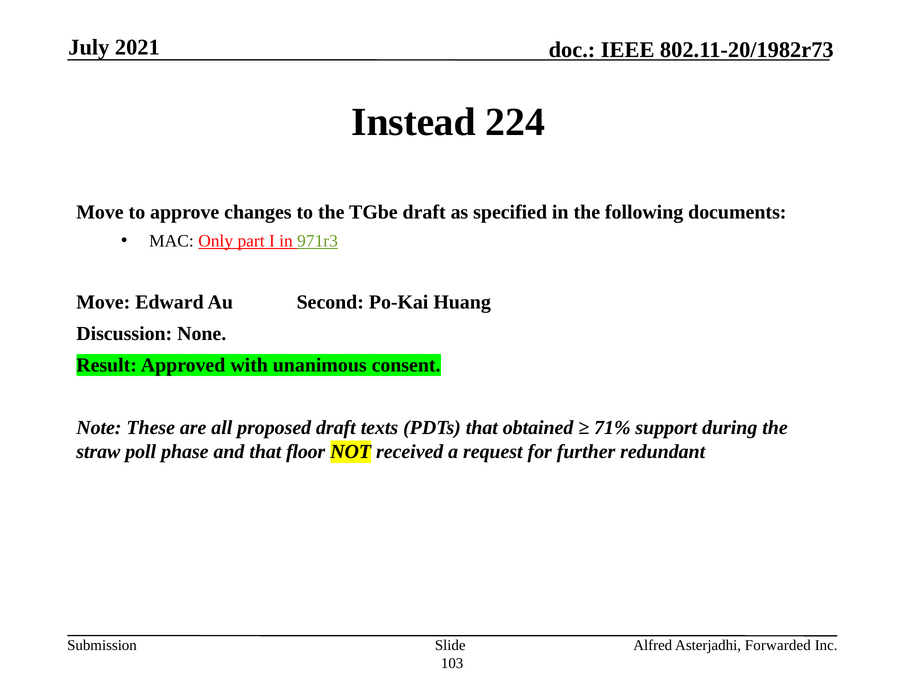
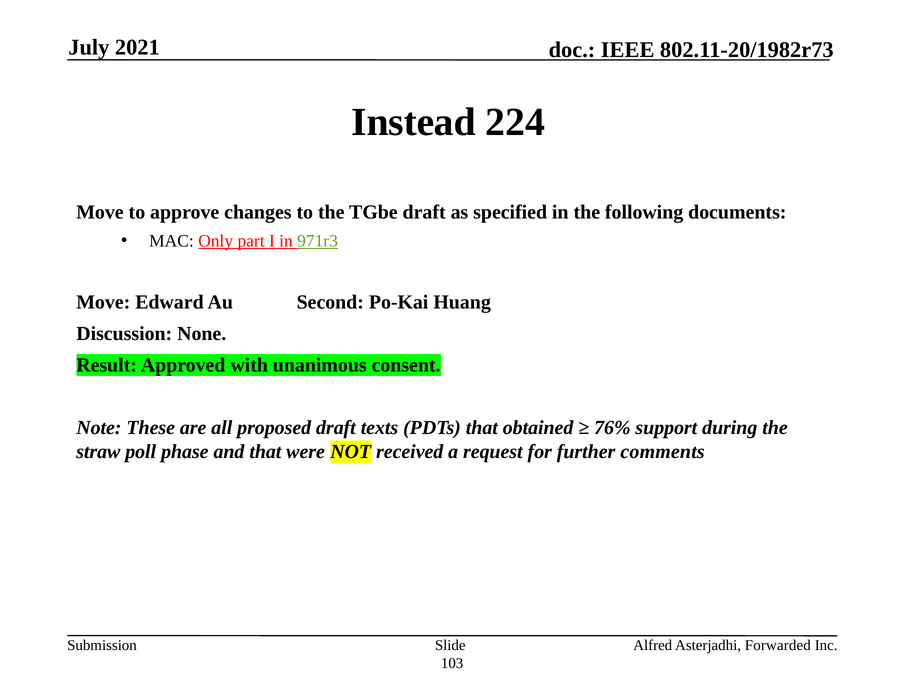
71%: 71% -> 76%
floor: floor -> were
redundant: redundant -> comments
